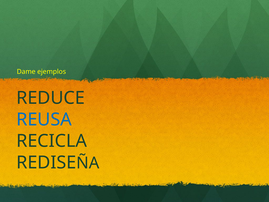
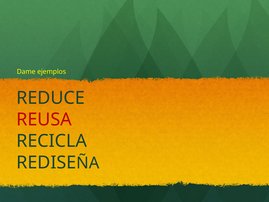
REUSA colour: blue -> red
